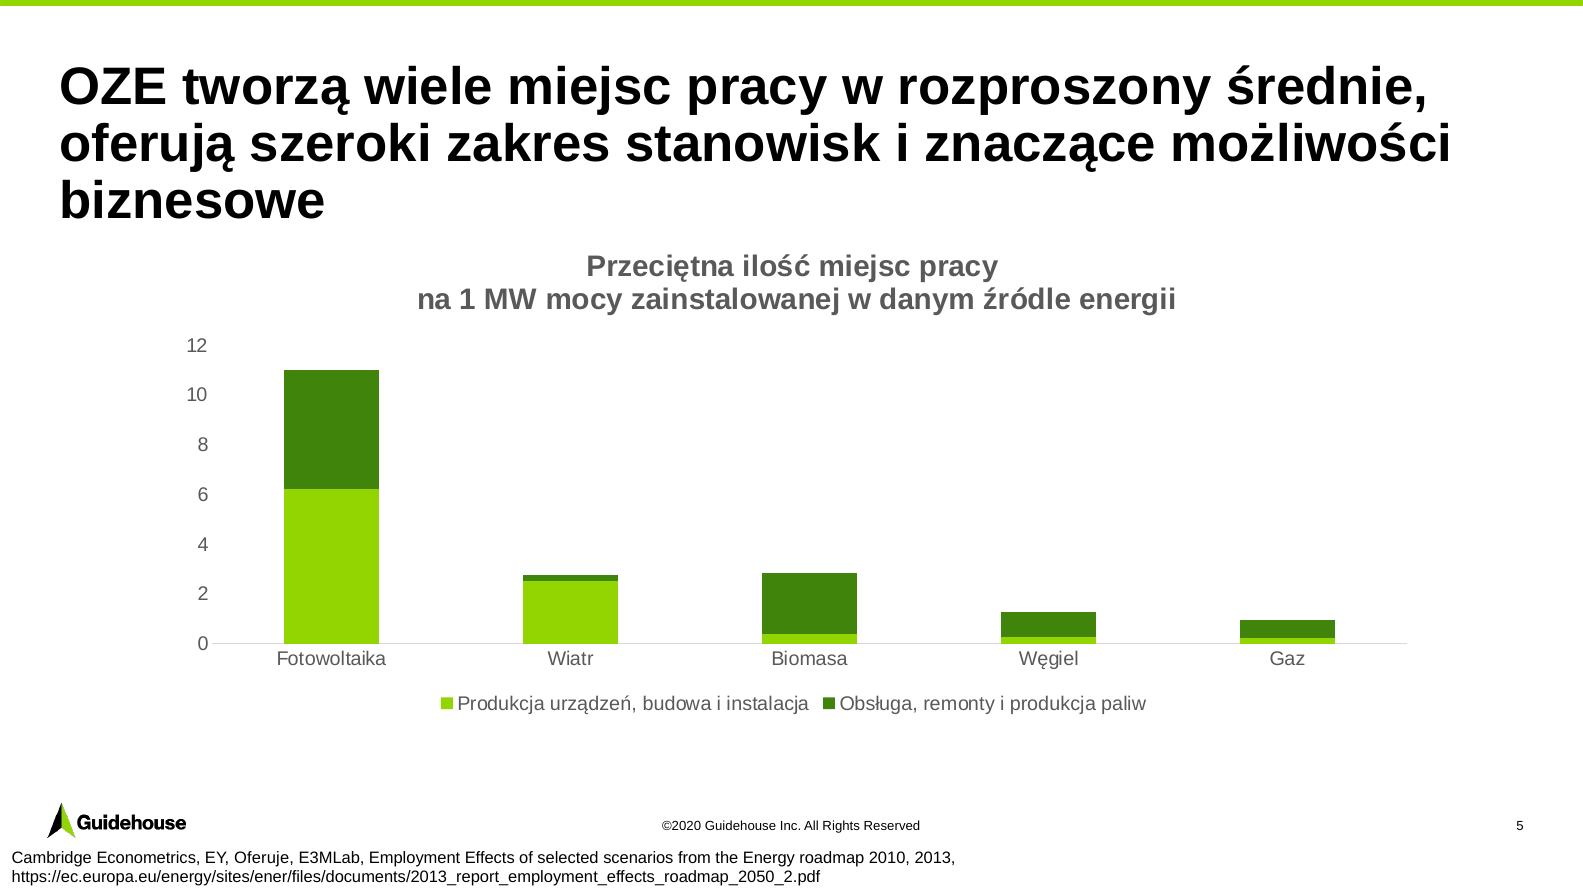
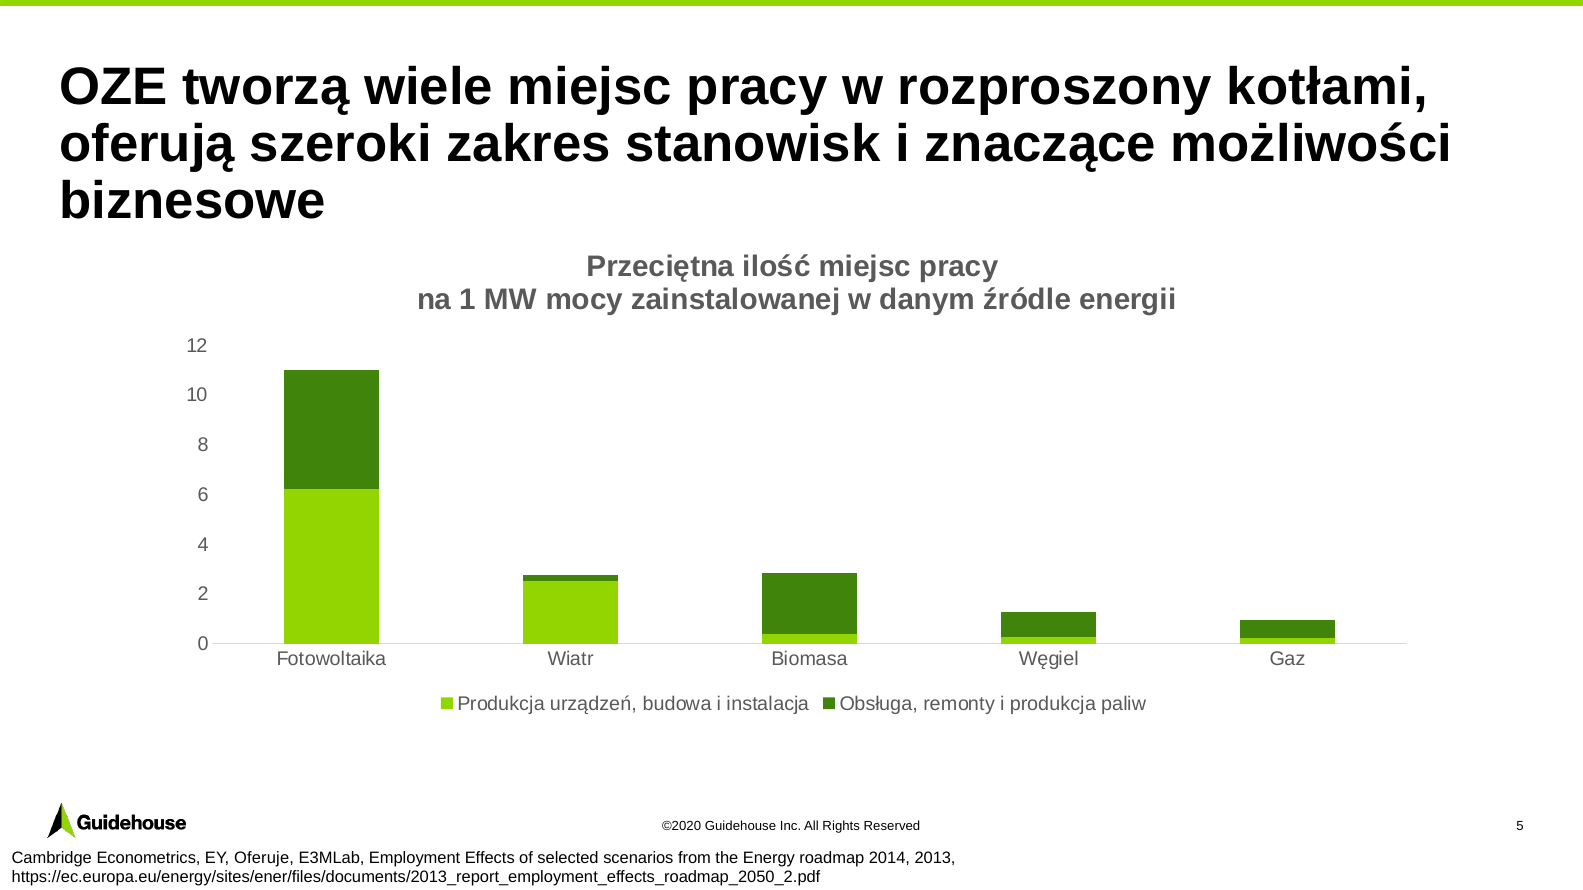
średnie: średnie -> kotłami
2010: 2010 -> 2014
